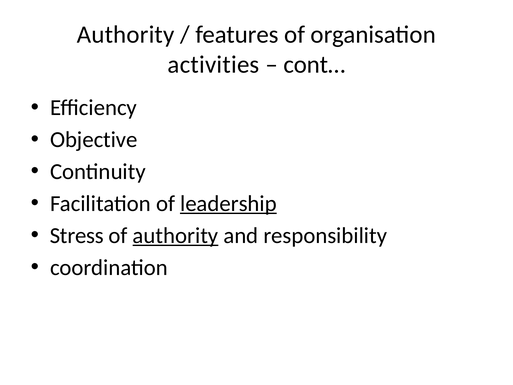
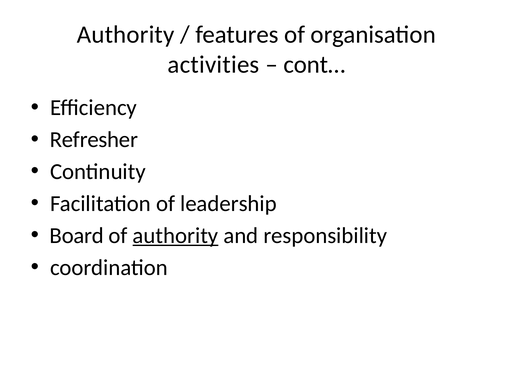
Objective: Objective -> Refresher
leadership underline: present -> none
Stress: Stress -> Board
